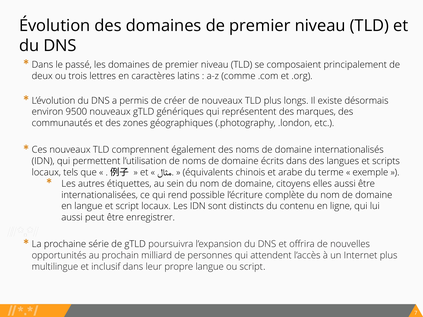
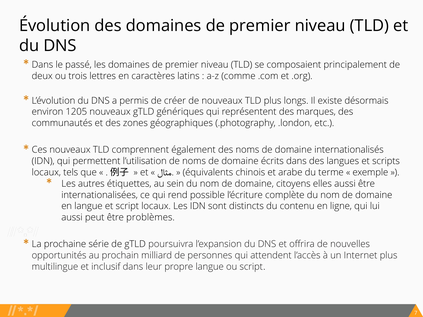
9500: 9500 -> 1205
enregistrer: enregistrer -> problèmes
